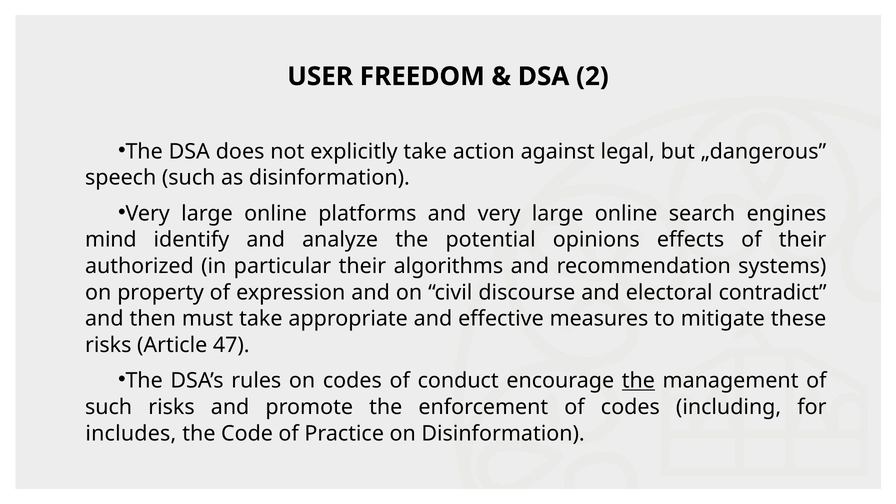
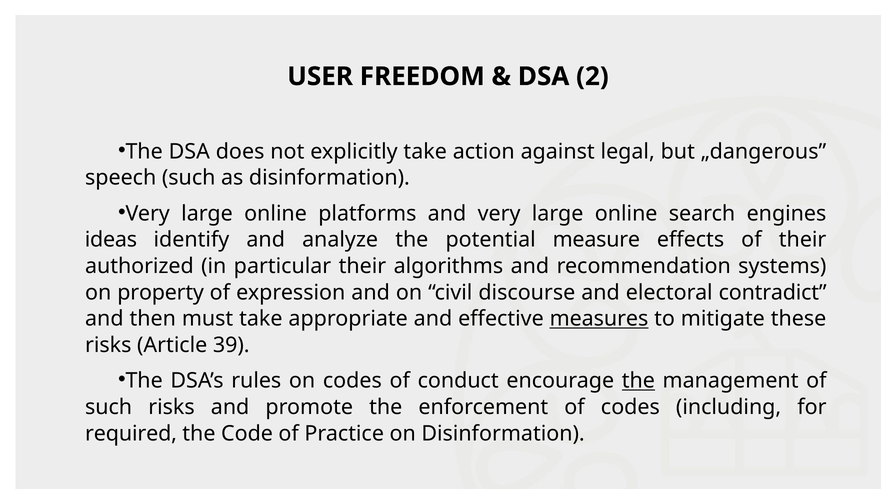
mind: mind -> ideas
opinions: opinions -> measure
measures underline: none -> present
47: 47 -> 39
includes: includes -> required
